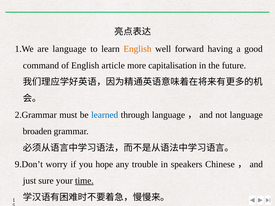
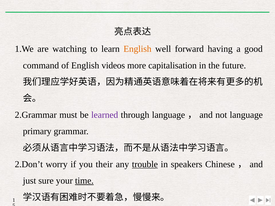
are language: language -> watching
article: article -> videos
learned colour: blue -> purple
broaden: broaden -> primary
9.Don’t: 9.Don’t -> 2.Don’t
hope: hope -> their
trouble underline: none -> present
